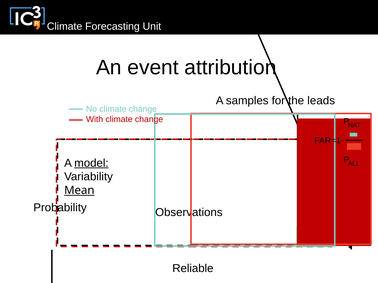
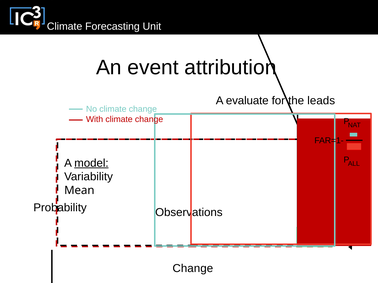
samples: samples -> evaluate
Mean underline: present -> none
Reliable at (193, 269): Reliable -> Change
